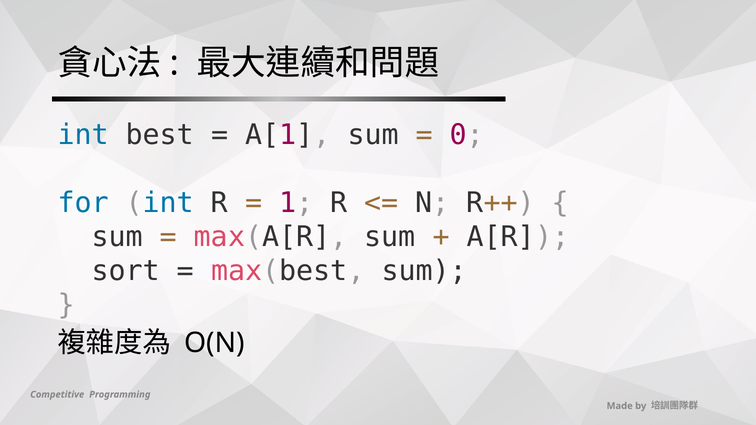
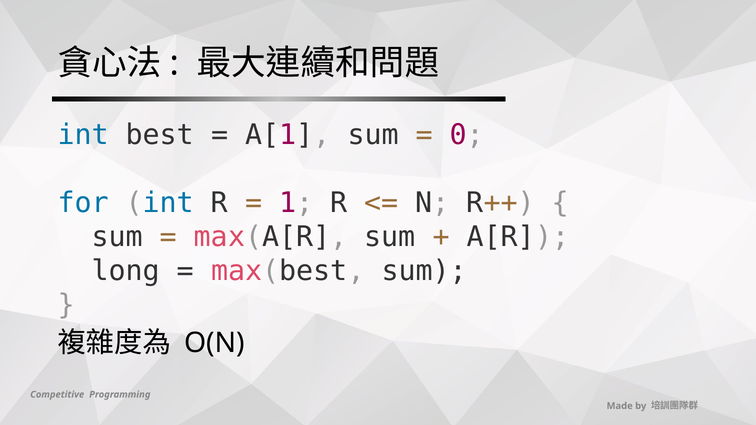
sort: sort -> long
